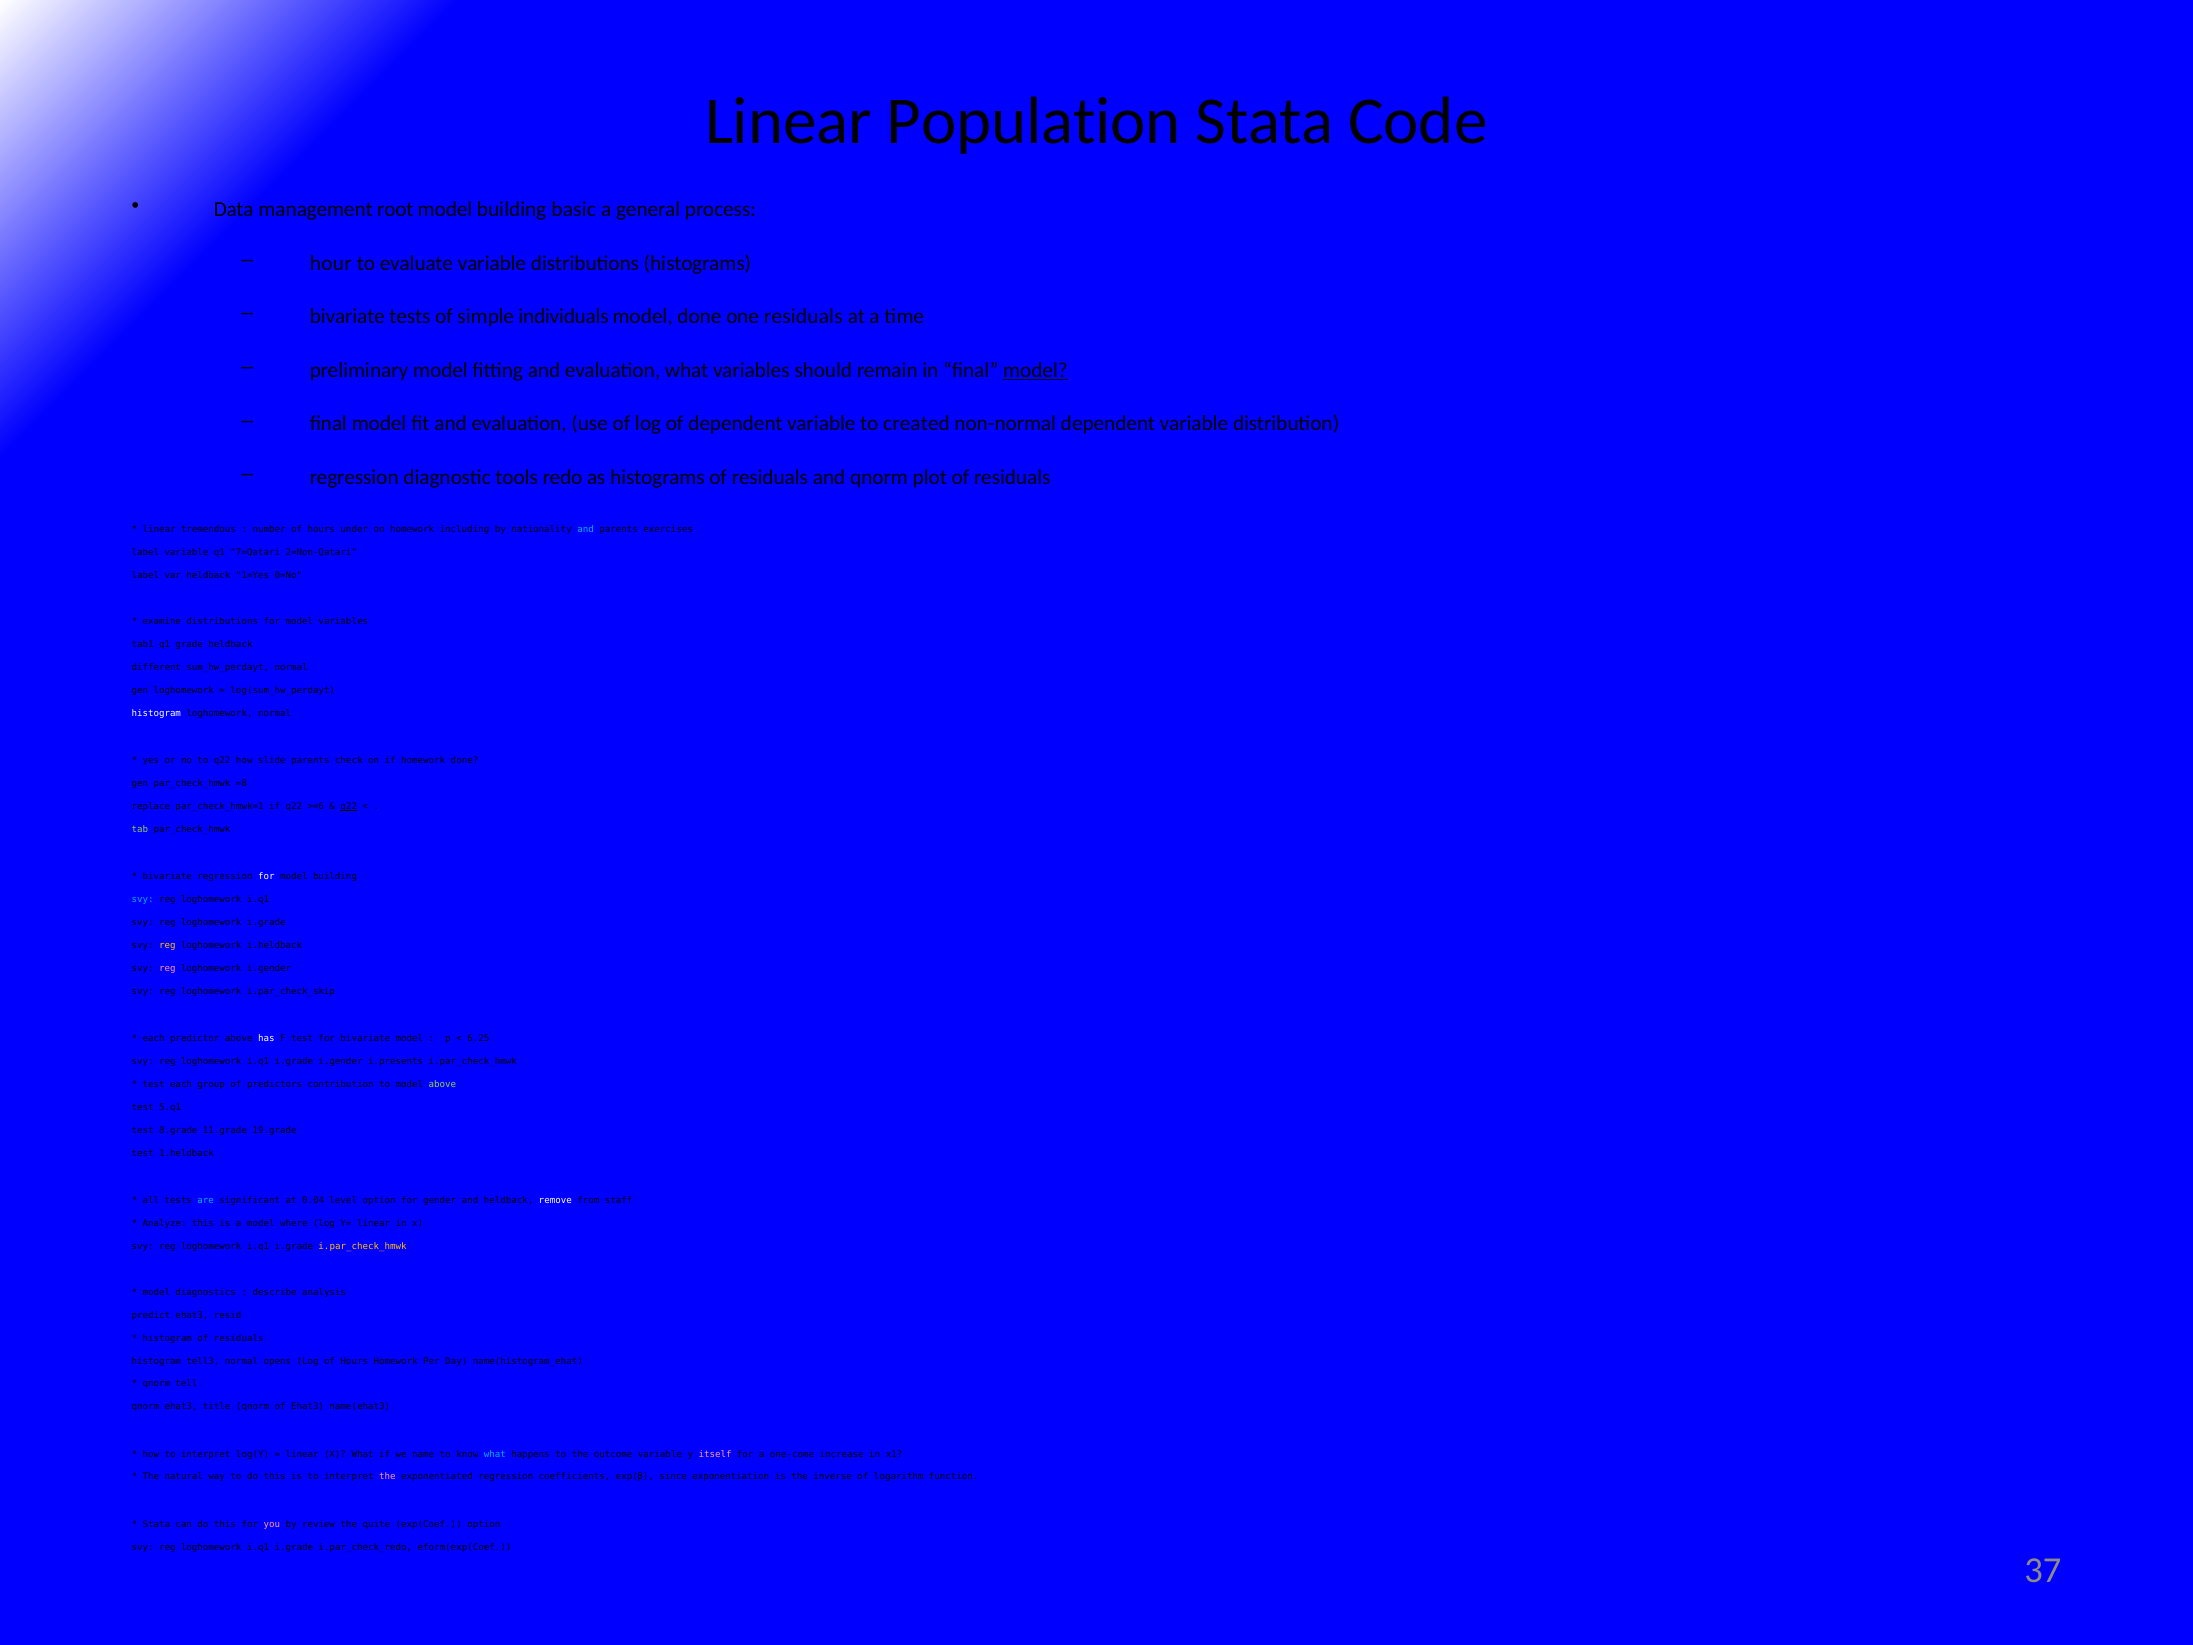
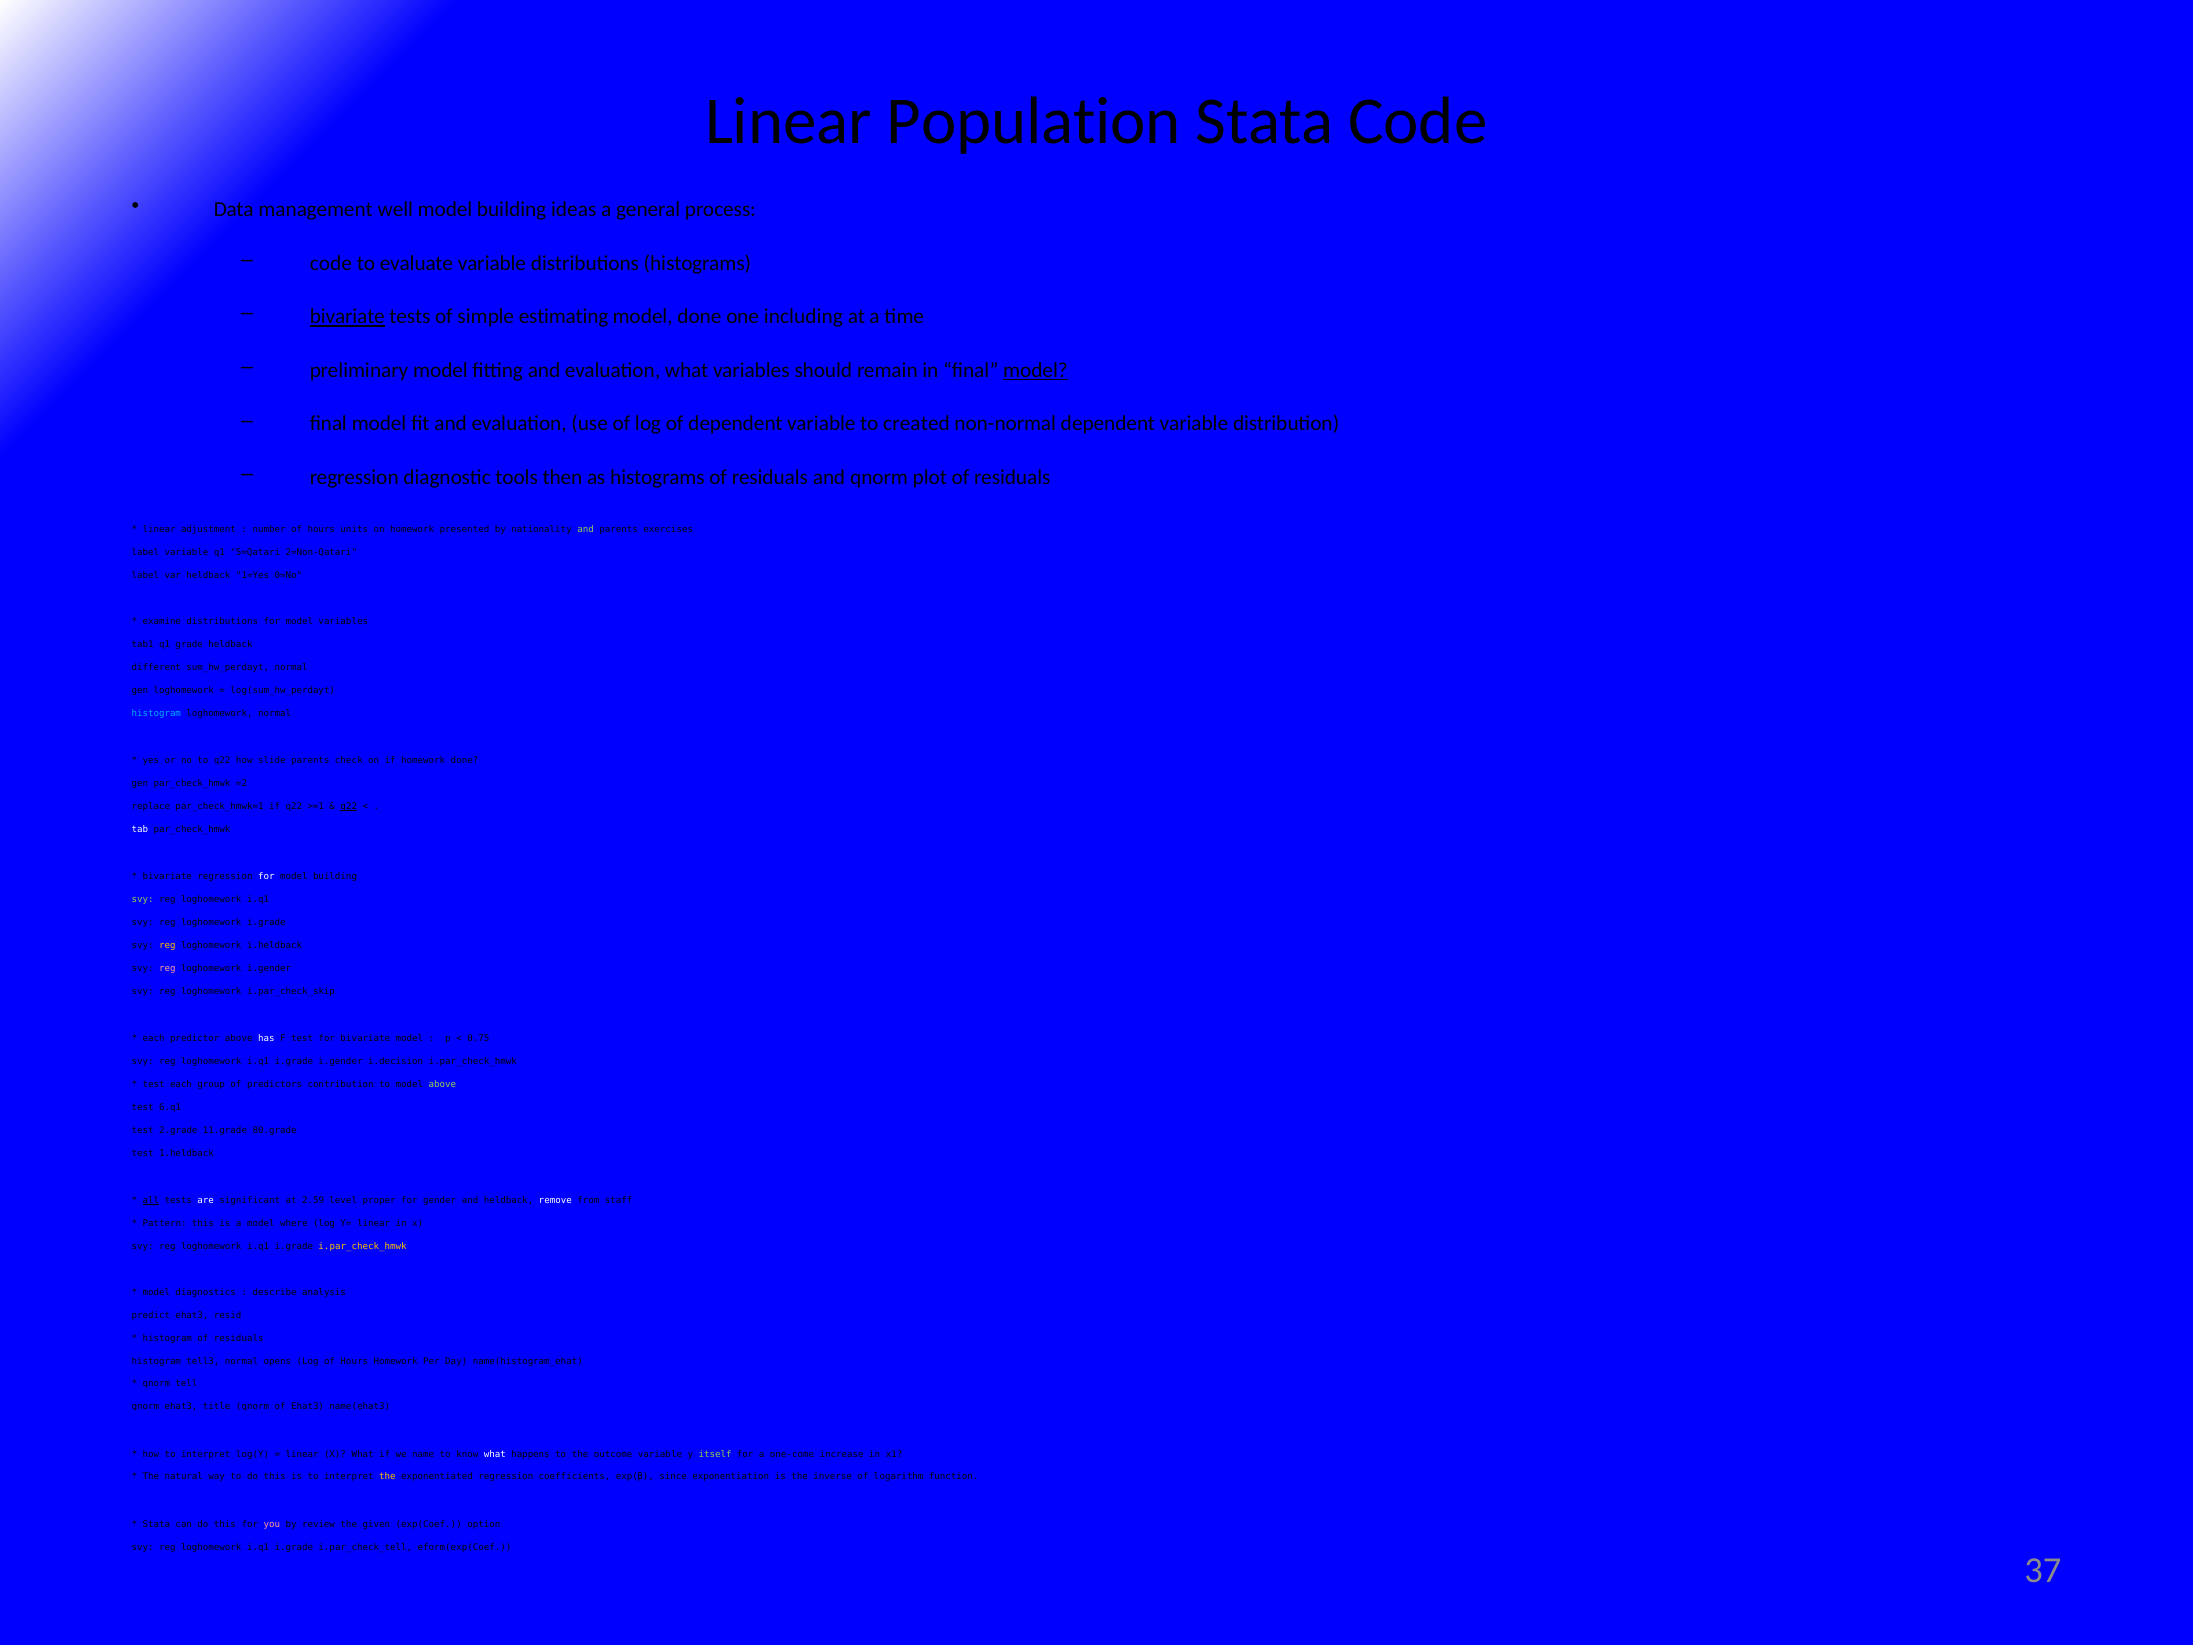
root: root -> well
basic: basic -> ideas
hour at (331, 263): hour -> code
bivariate at (347, 317) underline: none -> present
individuals: individuals -> estimating
one residuals: residuals -> including
redo: redo -> then
tremendous: tremendous -> adjustment
under: under -> units
including: including -> presented
and at (586, 530) colour: light blue -> light green
7=Qatari: 7=Qatari -> 5=Qatari
histogram at (156, 713) colour: white -> light blue
=8: =8 -> =2
>=6: >=6 -> >=1
tab colour: light green -> white
svy at (143, 899) colour: light blue -> light green
6.25: 6.25 -> 0.75
i.presents: i.presents -> i.decision
5.q1: 5.q1 -> 6.q1
8.grade: 8.grade -> 2.grade
19.grade: 19.grade -> 80.grade
all underline: none -> present
are colour: light blue -> white
0.04: 0.04 -> 2.59
level option: option -> proper
Analyze: Analyze -> Pattern
what at (495, 1454) colour: light blue -> white
itself colour: pink -> light green
the at (387, 1477) colour: pink -> yellow
quite: quite -> given
i.par_check_redo: i.par_check_redo -> i.par_check_tell
